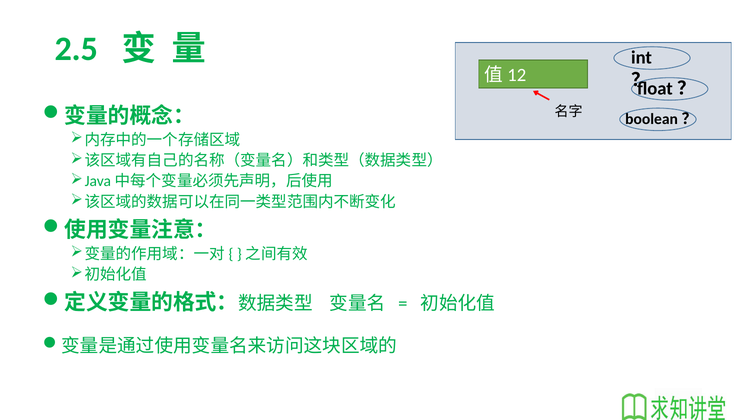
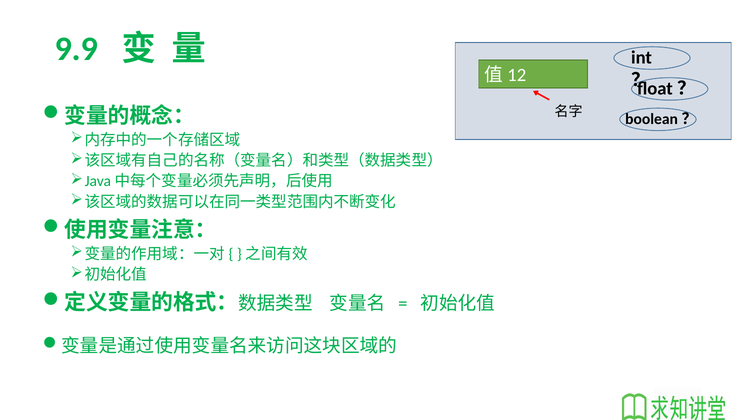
2.5: 2.5 -> 9.9
